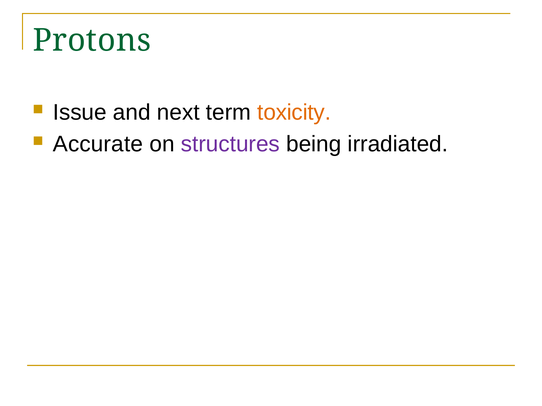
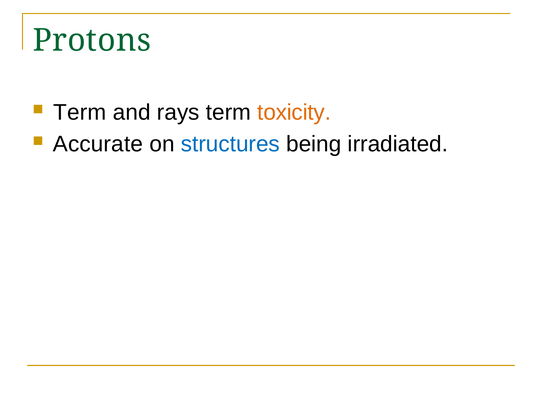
Issue at (80, 113): Issue -> Term
next: next -> rays
structures colour: purple -> blue
